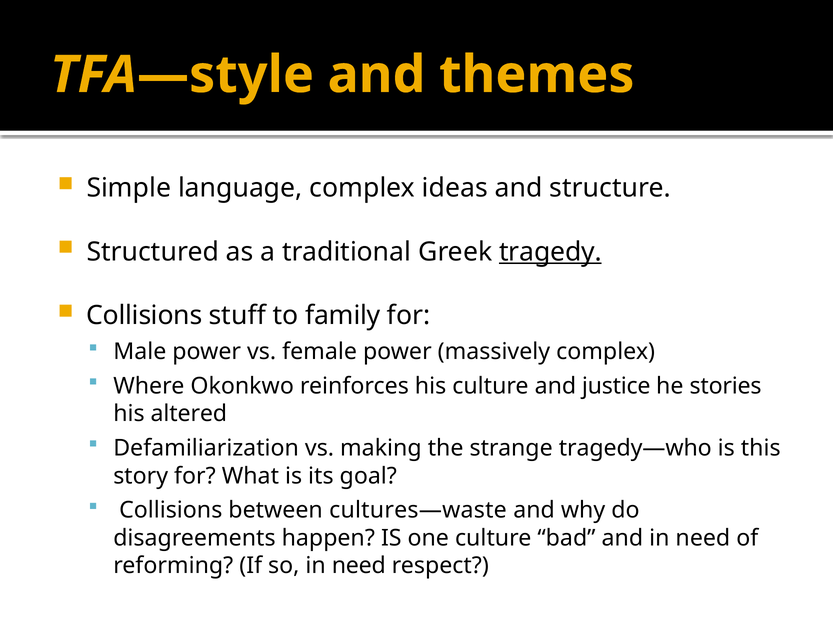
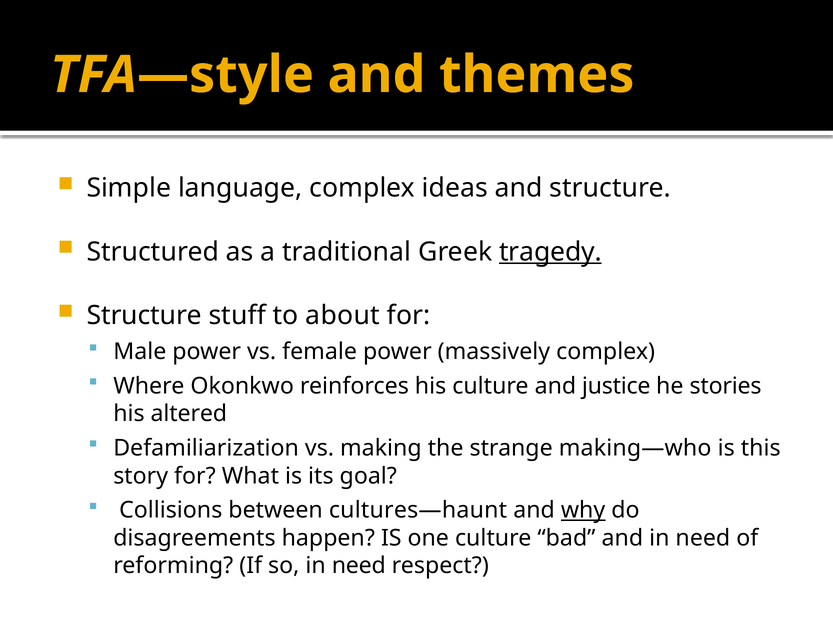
Collisions at (144, 316): Collisions -> Structure
family: family -> about
tragedy—who: tragedy—who -> making—who
cultures—waste: cultures—waste -> cultures—haunt
why underline: none -> present
